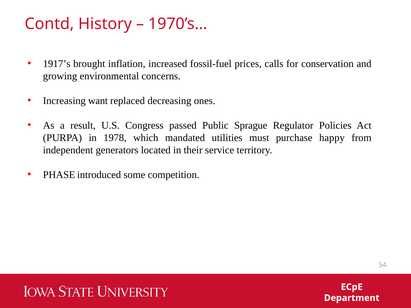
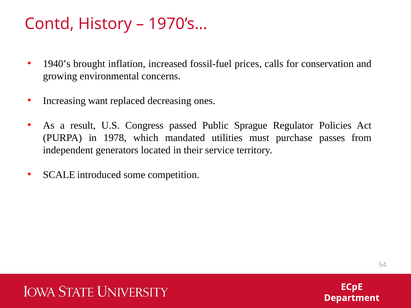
1917’s: 1917’s -> 1940’s
happy: happy -> passes
PHASE: PHASE -> SCALE
